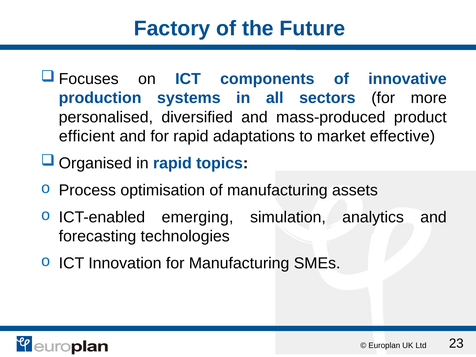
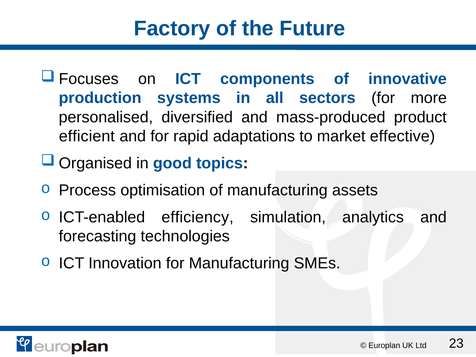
in rapid: rapid -> good
emerging: emerging -> efficiency
